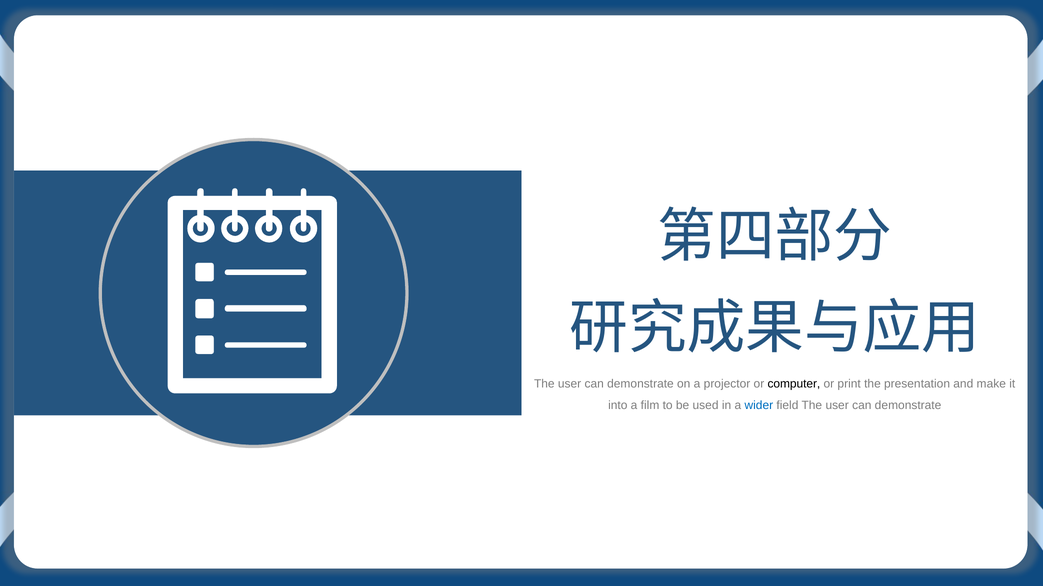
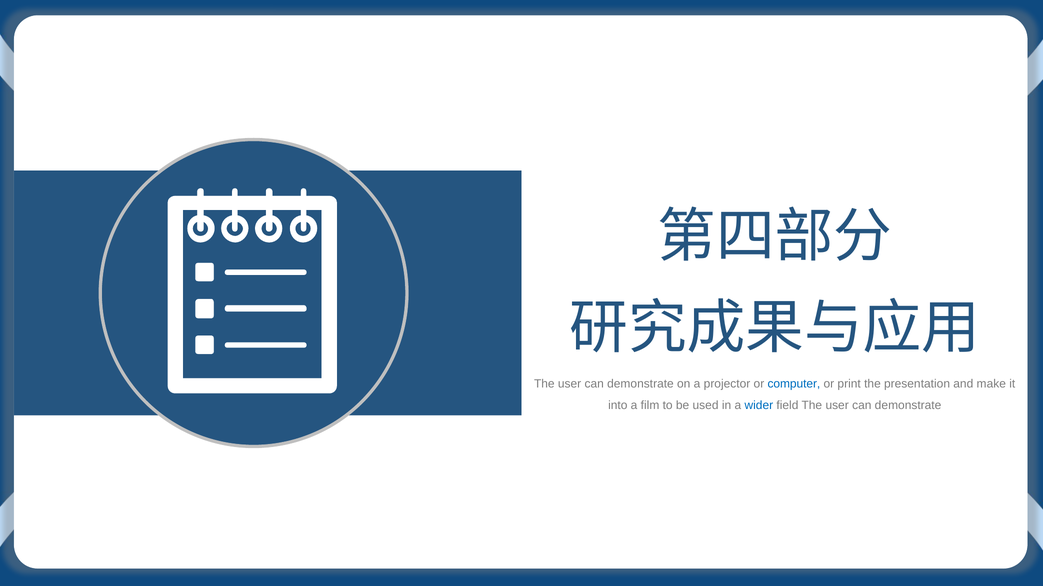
computer colour: black -> blue
